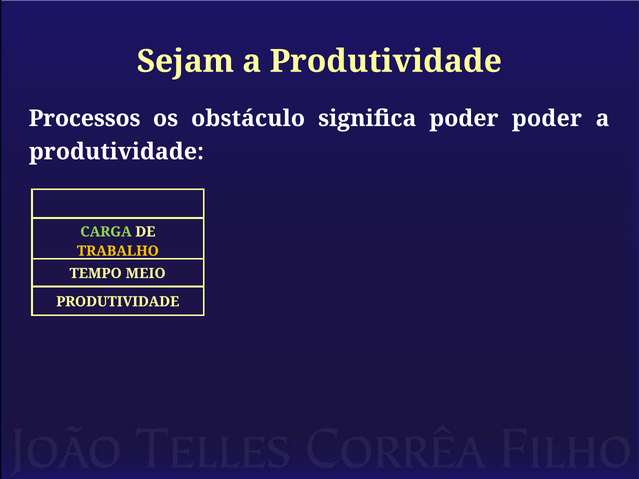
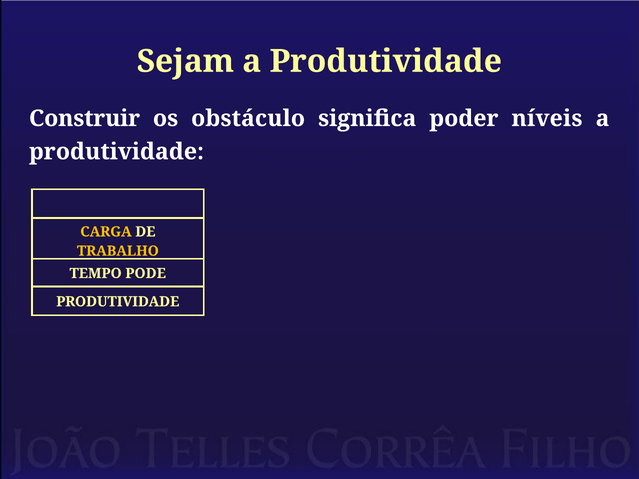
Processos: Processos -> Construir
poder poder: poder -> níveis
CARGA colour: light green -> yellow
MEIO: MEIO -> PODE
